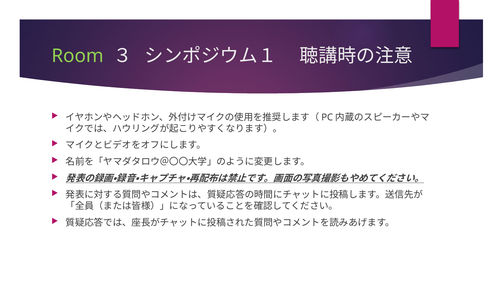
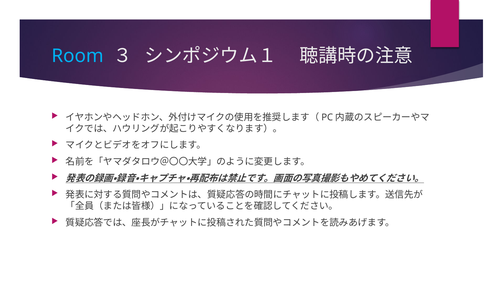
Room colour: light green -> light blue
